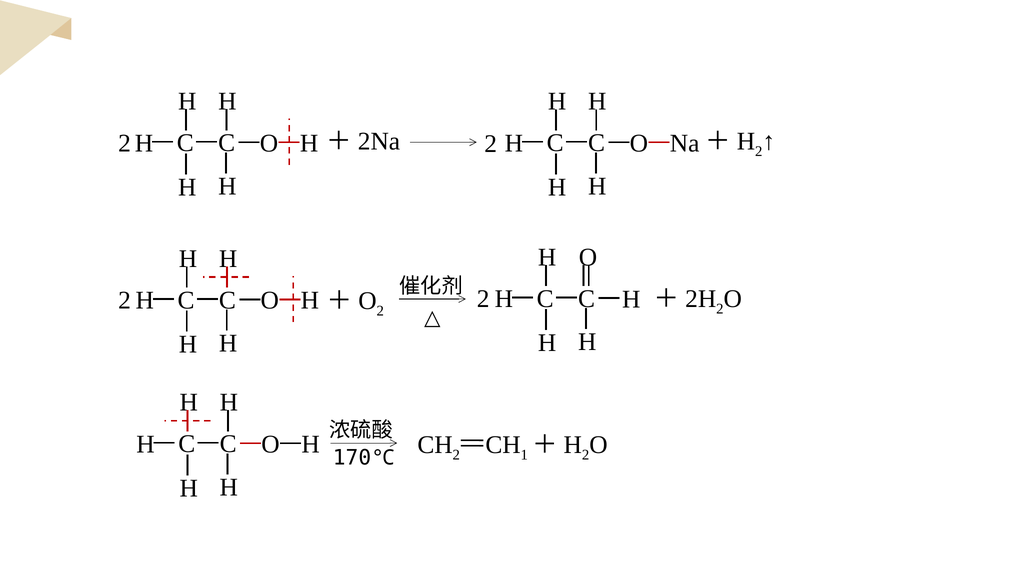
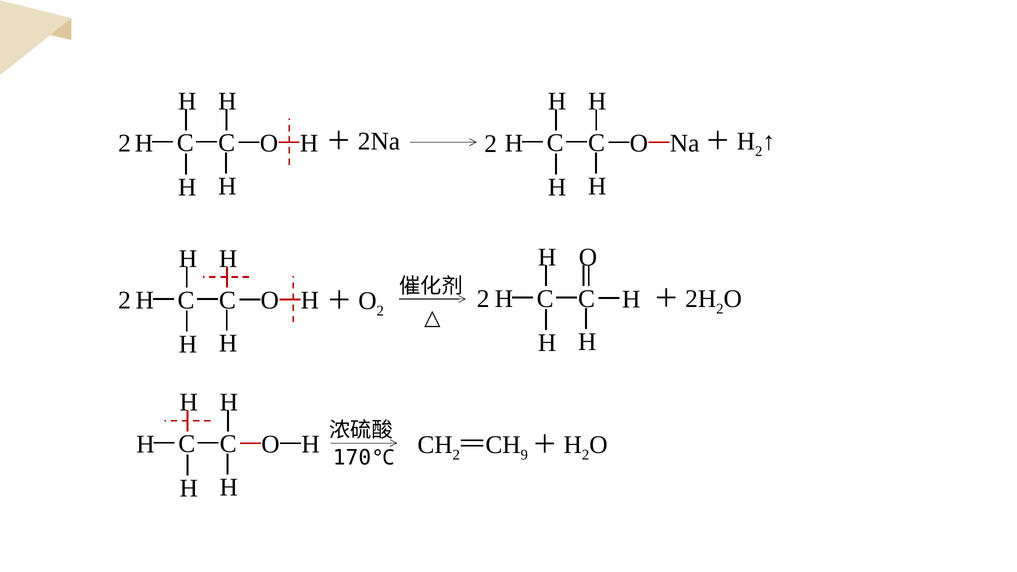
1: 1 -> 9
